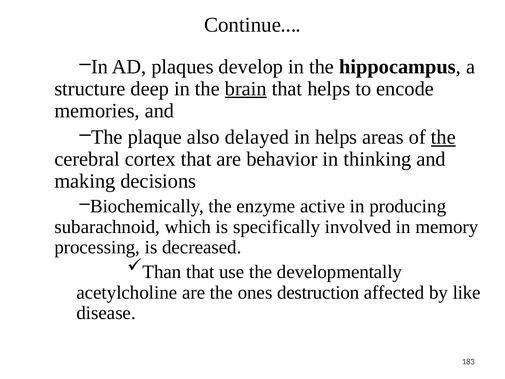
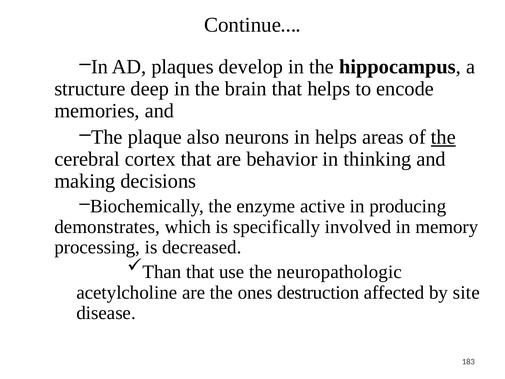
brain underline: present -> none
delayed: delayed -> neurons
subarachnoid: subarachnoid -> demonstrates
developmentally: developmentally -> neuropathologic
like: like -> site
